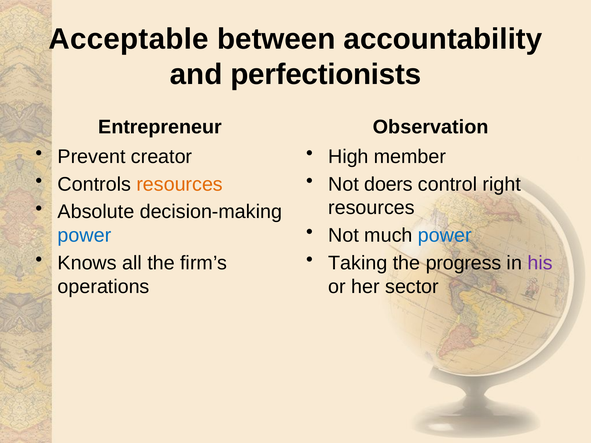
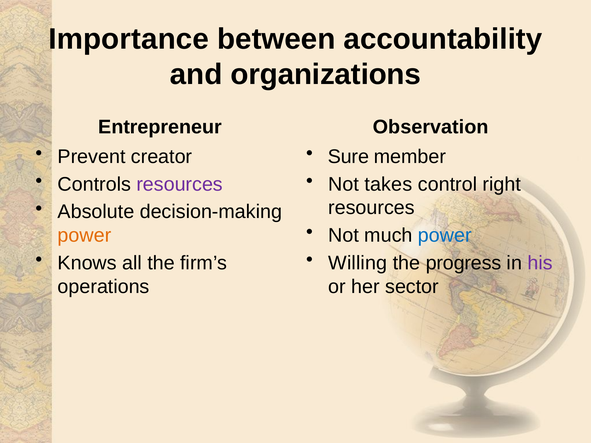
Acceptable: Acceptable -> Importance
perfectionists: perfectionists -> organizations
High: High -> Sure
resources at (180, 184) colour: orange -> purple
doers: doers -> takes
power at (84, 236) colour: blue -> orange
Taking: Taking -> Willing
